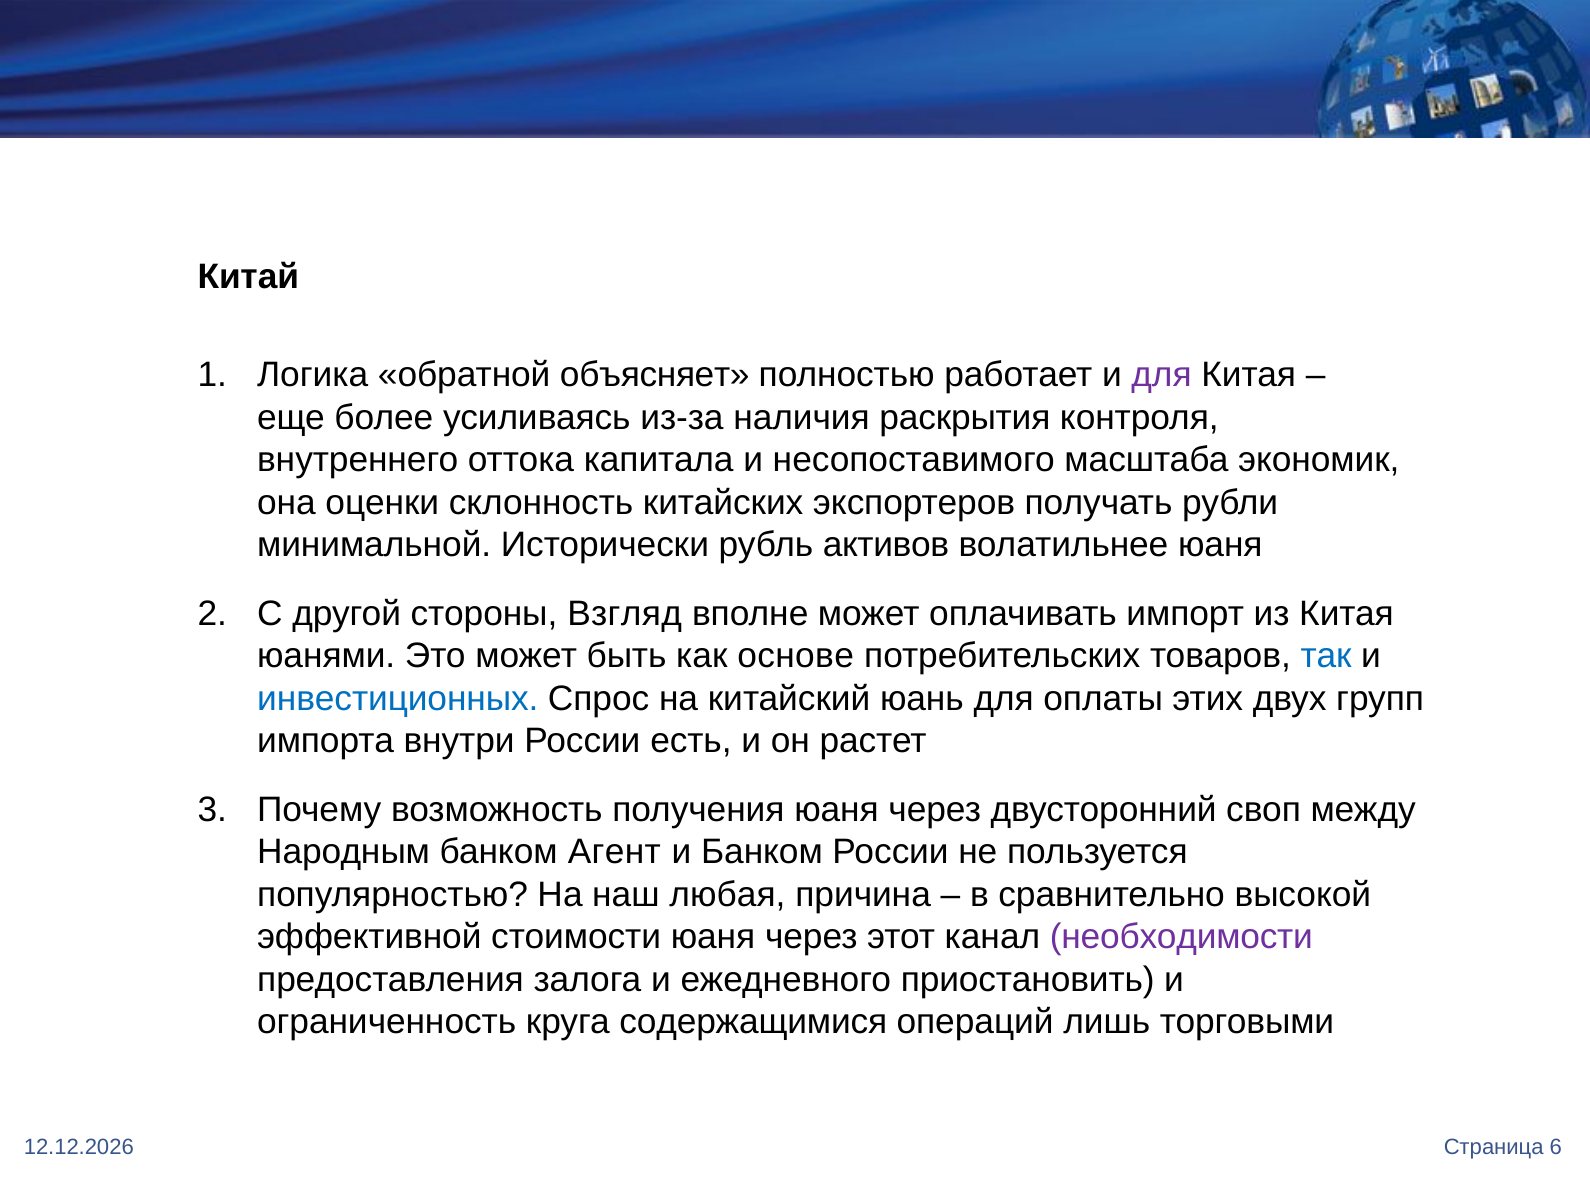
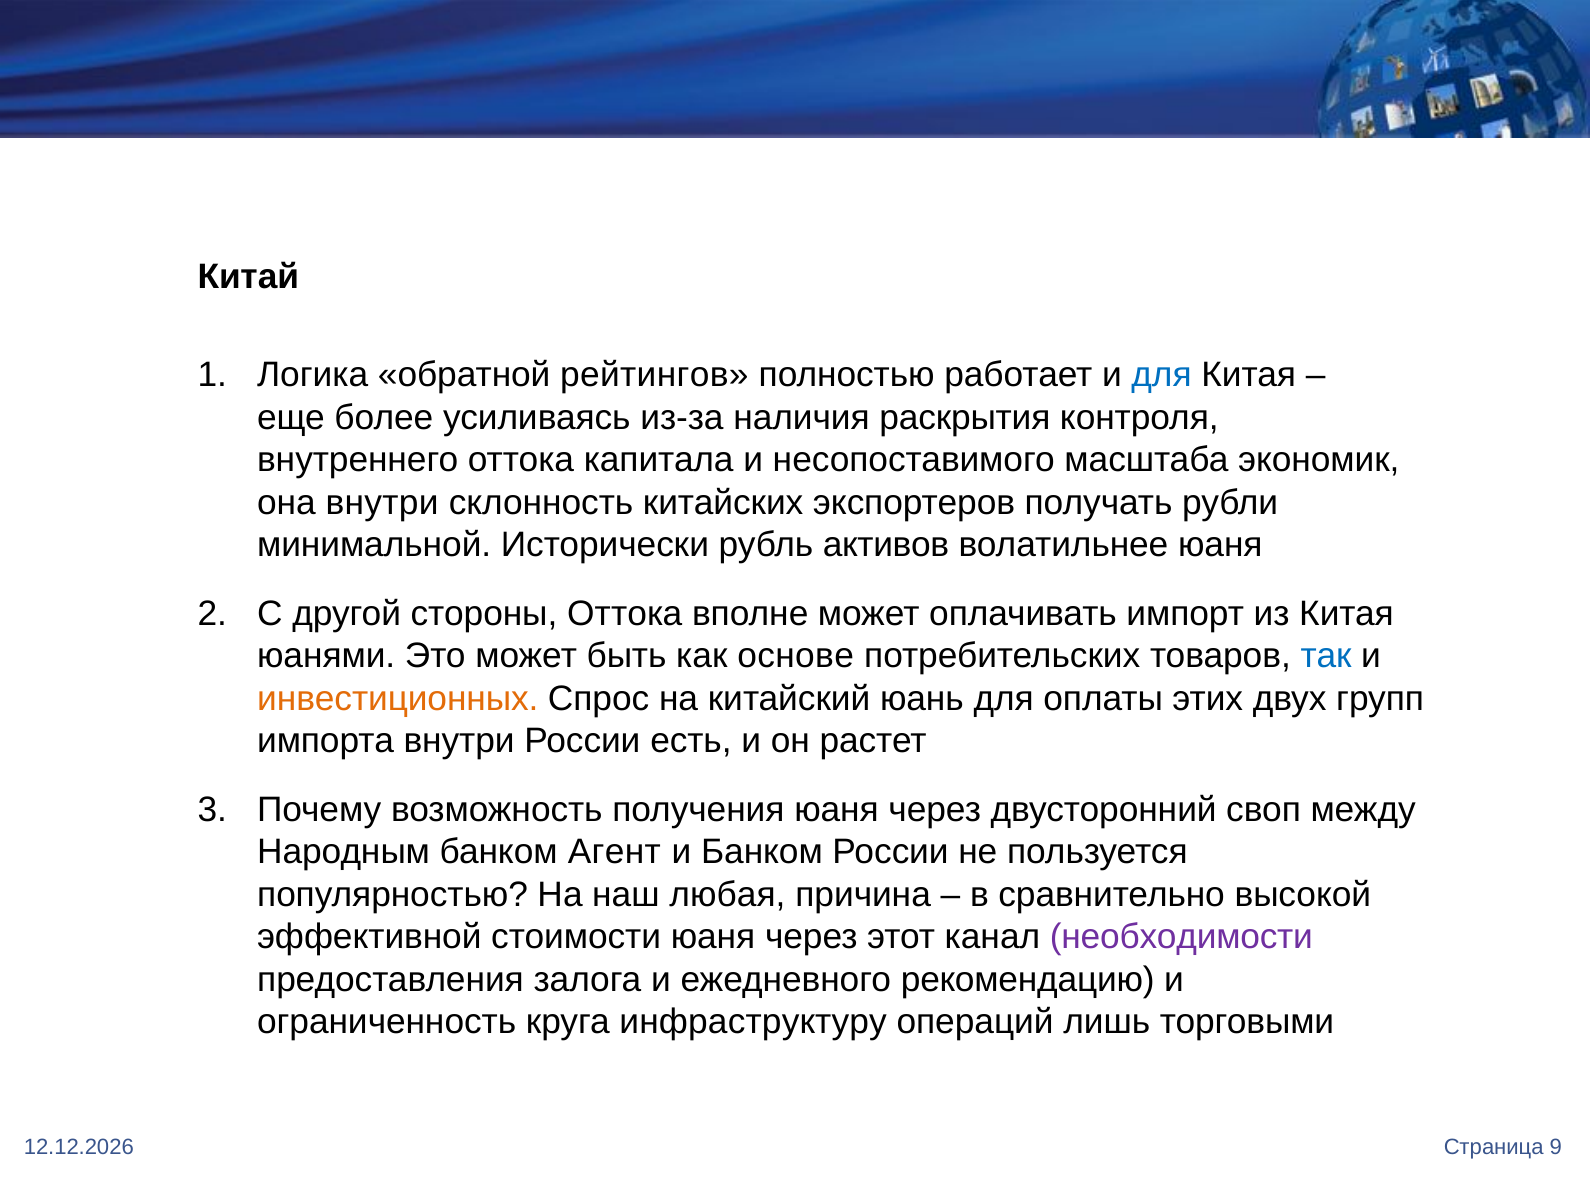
объясняет: объясняет -> рейтингов
для at (1162, 375) colour: purple -> blue
она оценки: оценки -> внутри
стороны Взгляд: Взгляд -> Оттока
инвестиционных colour: blue -> orange
приостановить: приостановить -> рекомендацию
содержащимися: содержащимися -> инфраструктуру
6: 6 -> 9
